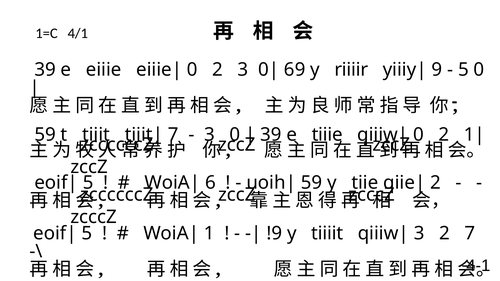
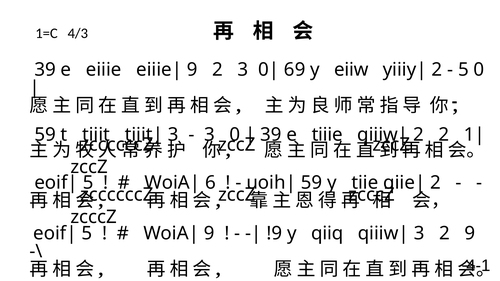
4/1: 4/1 -> 4/3
0 at (192, 70): 0 -> 9
riiiir: riiiir -> eiiw
9 at (437, 70): 9 -> 2
7 at (173, 135): 7 -> 3
0 at (419, 135): 0 -> 2
1 at (209, 234): 1 -> 9
tiiiit: tiiiit -> qiiq
2 7: 7 -> 9
